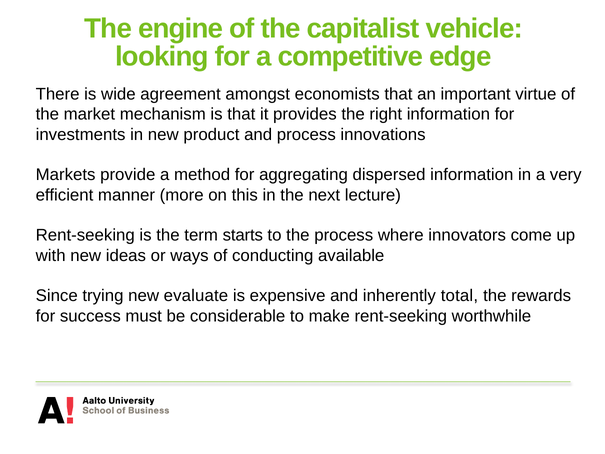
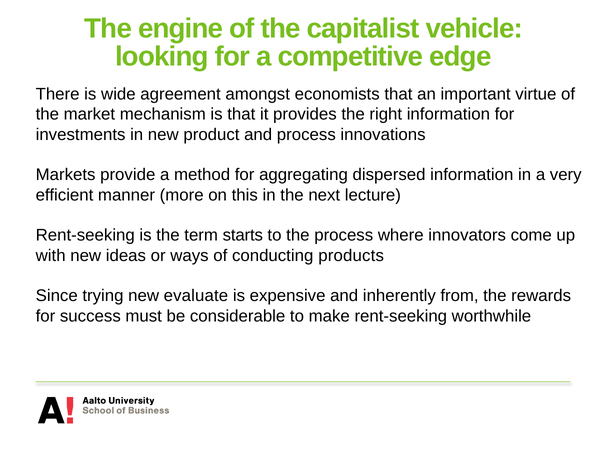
available: available -> products
total: total -> from
